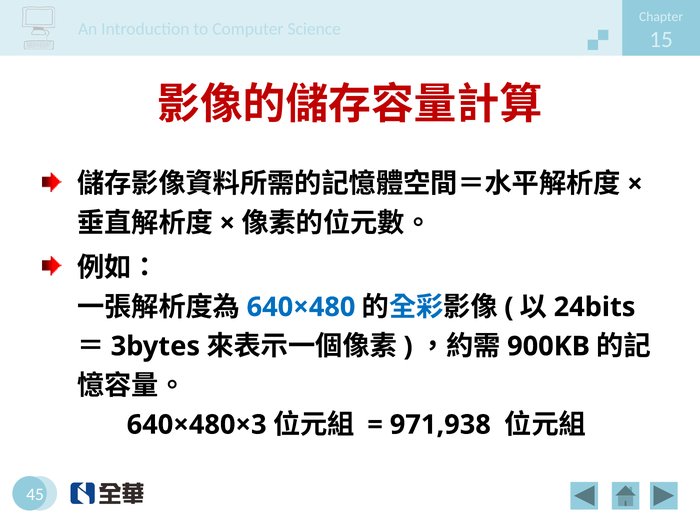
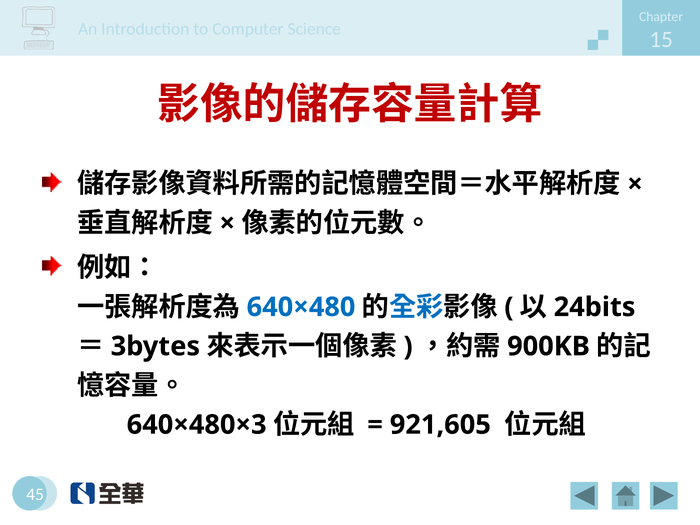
971,938: 971,938 -> 921,605
